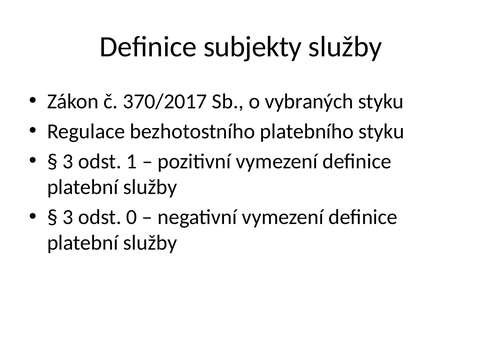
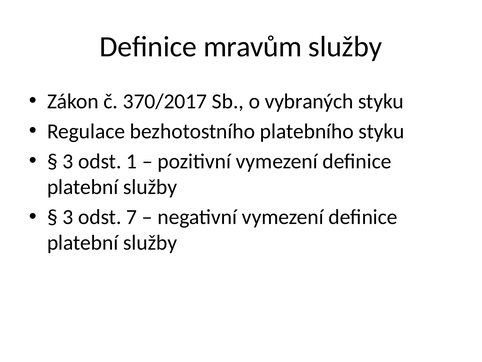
subjekty: subjekty -> mravům
0: 0 -> 7
